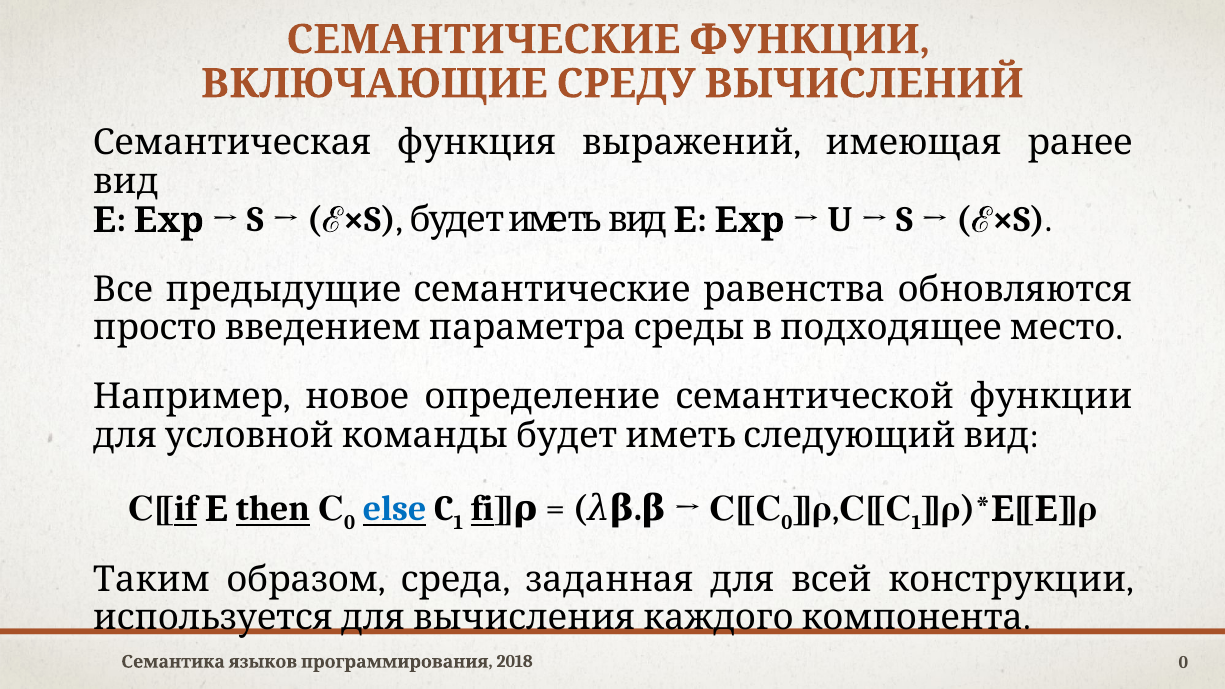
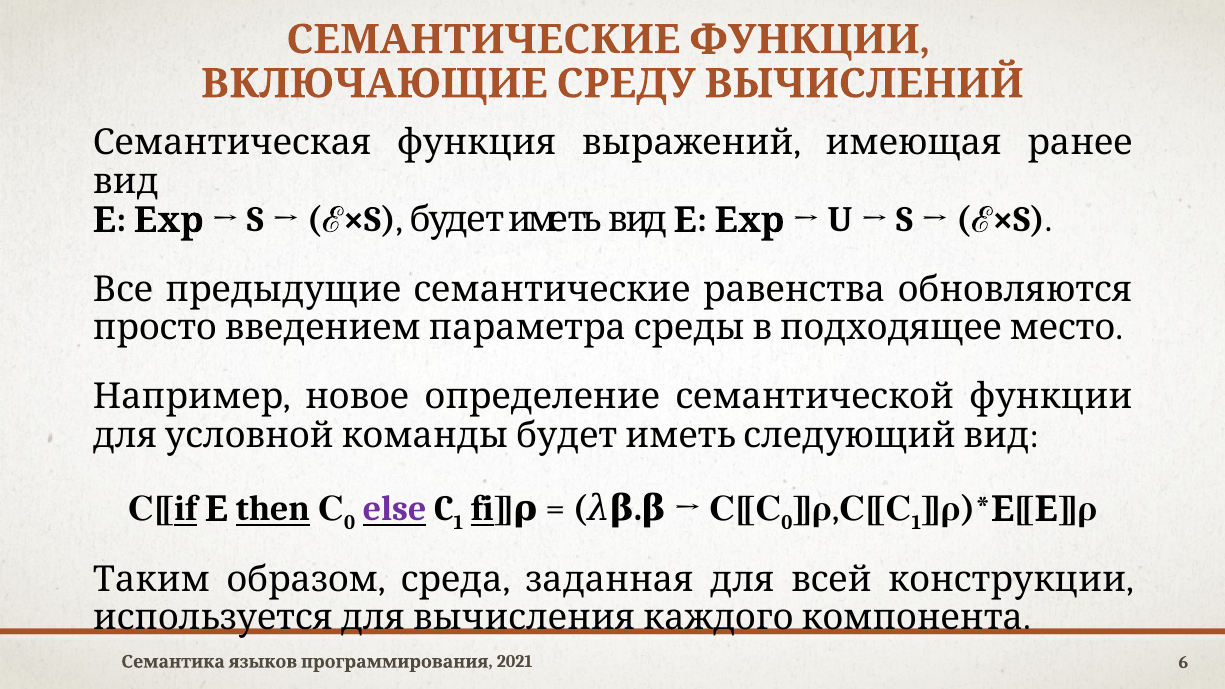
else colour: blue -> purple
2018: 2018 -> 2021
0 at (1183, 662): 0 -> 6
